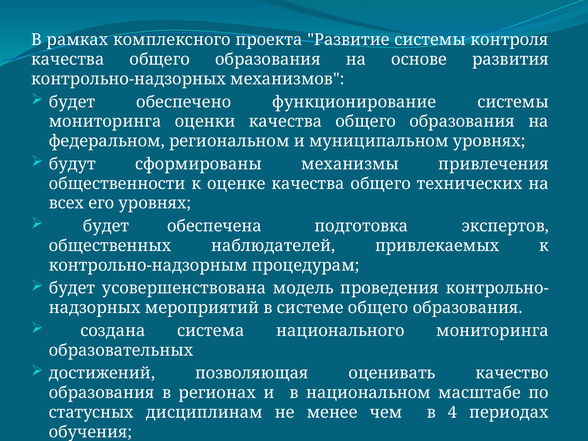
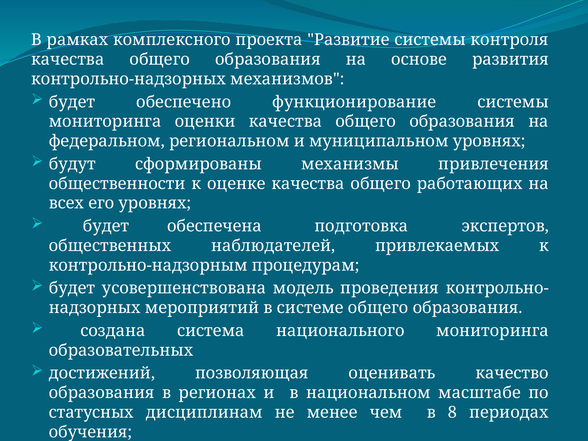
технических: технических -> работающих
4: 4 -> 8
